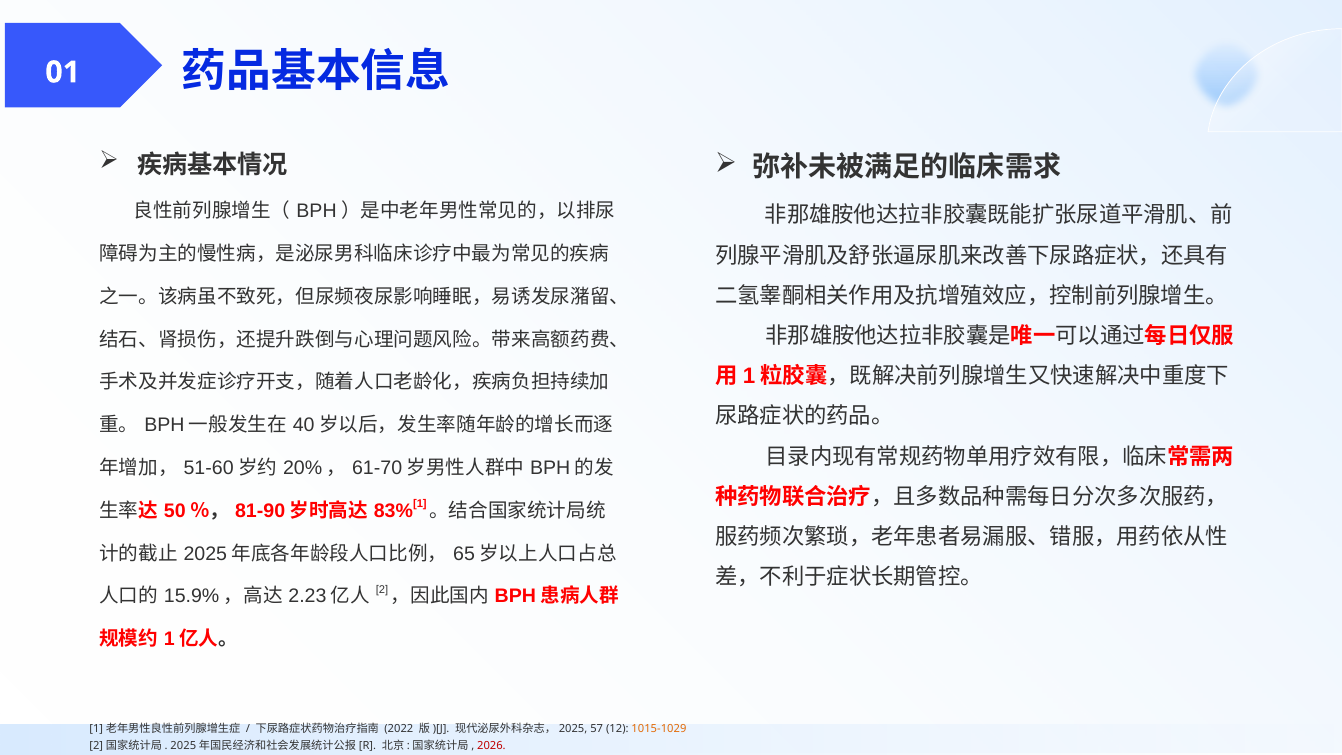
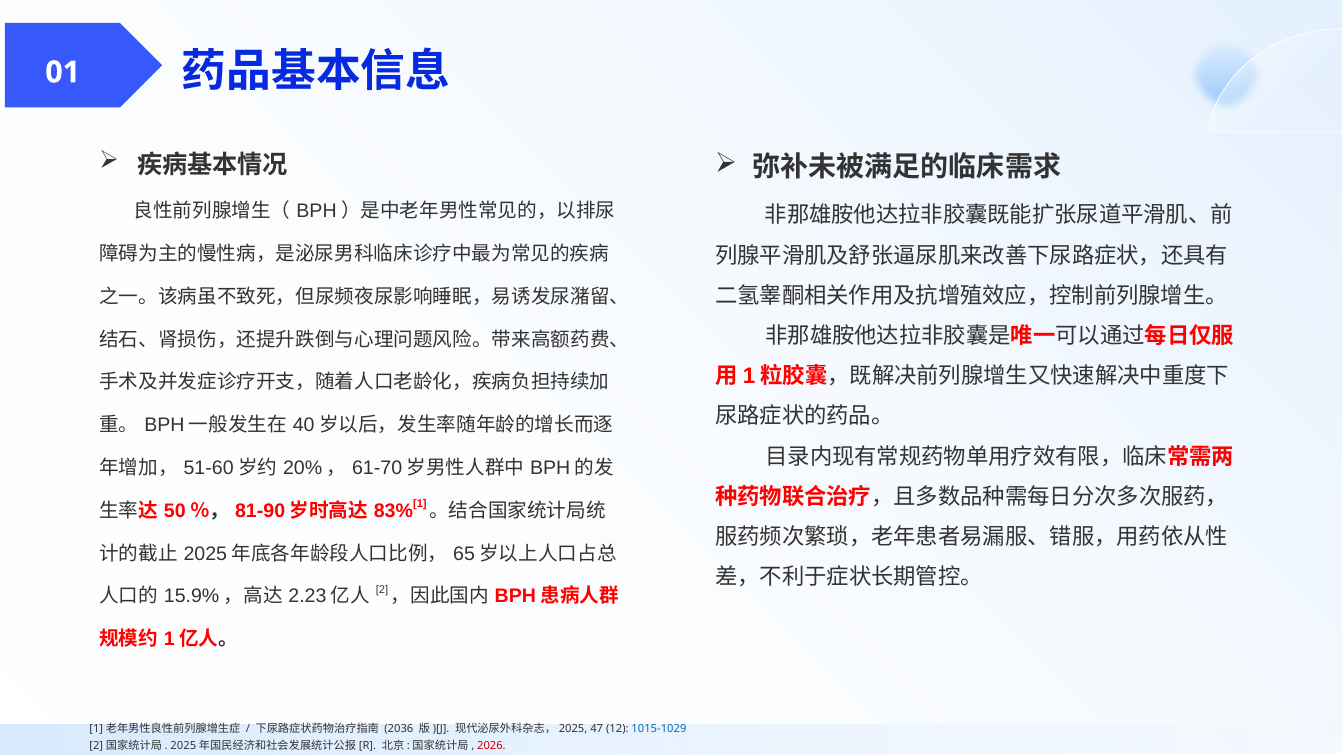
2022: 2022 -> 2036
57: 57 -> 47
1015-1029 colour: orange -> blue
